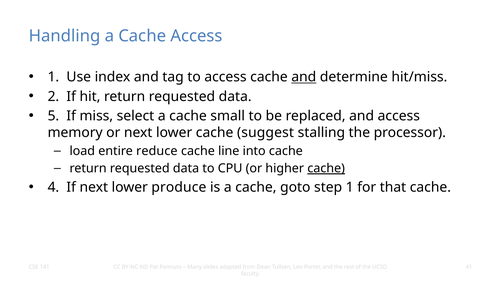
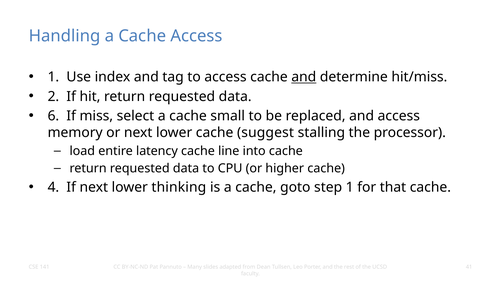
5: 5 -> 6
reduce: reduce -> latency
cache at (326, 168) underline: present -> none
produce: produce -> thinking
